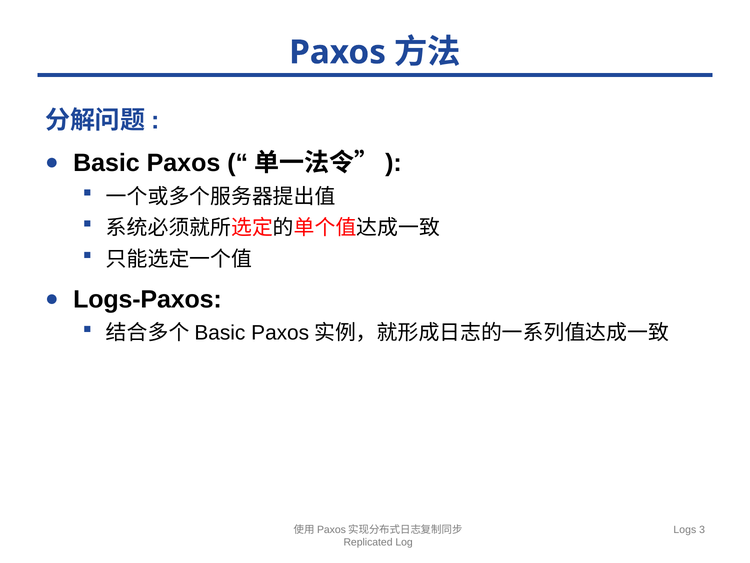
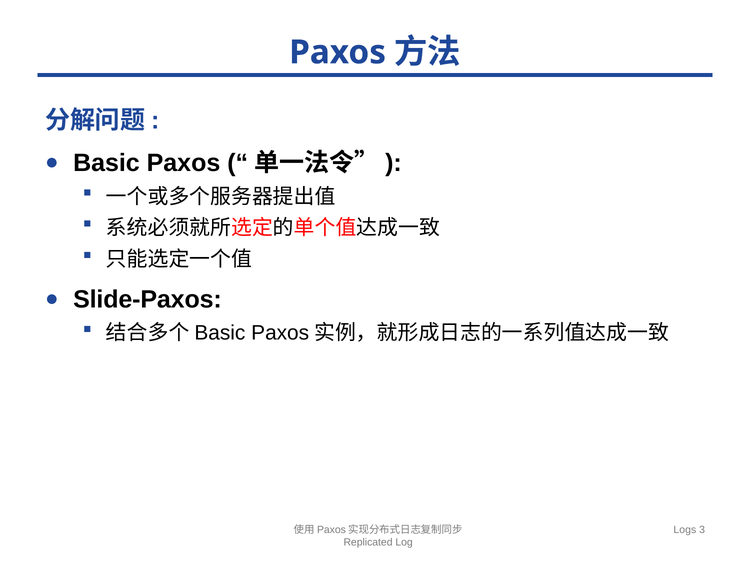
Logs-Paxos: Logs-Paxos -> Slide-Paxos
